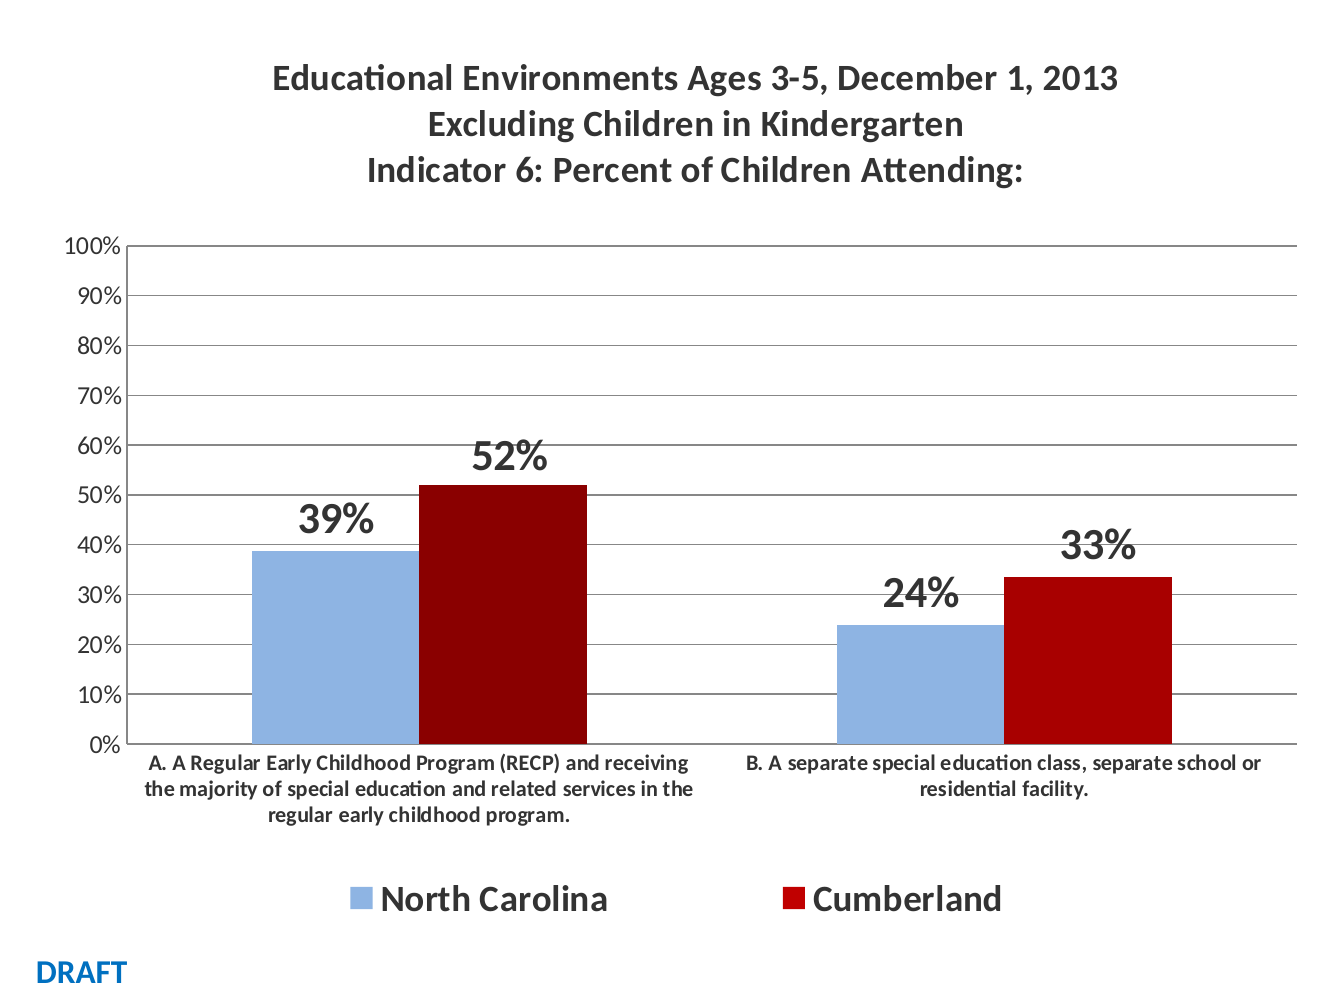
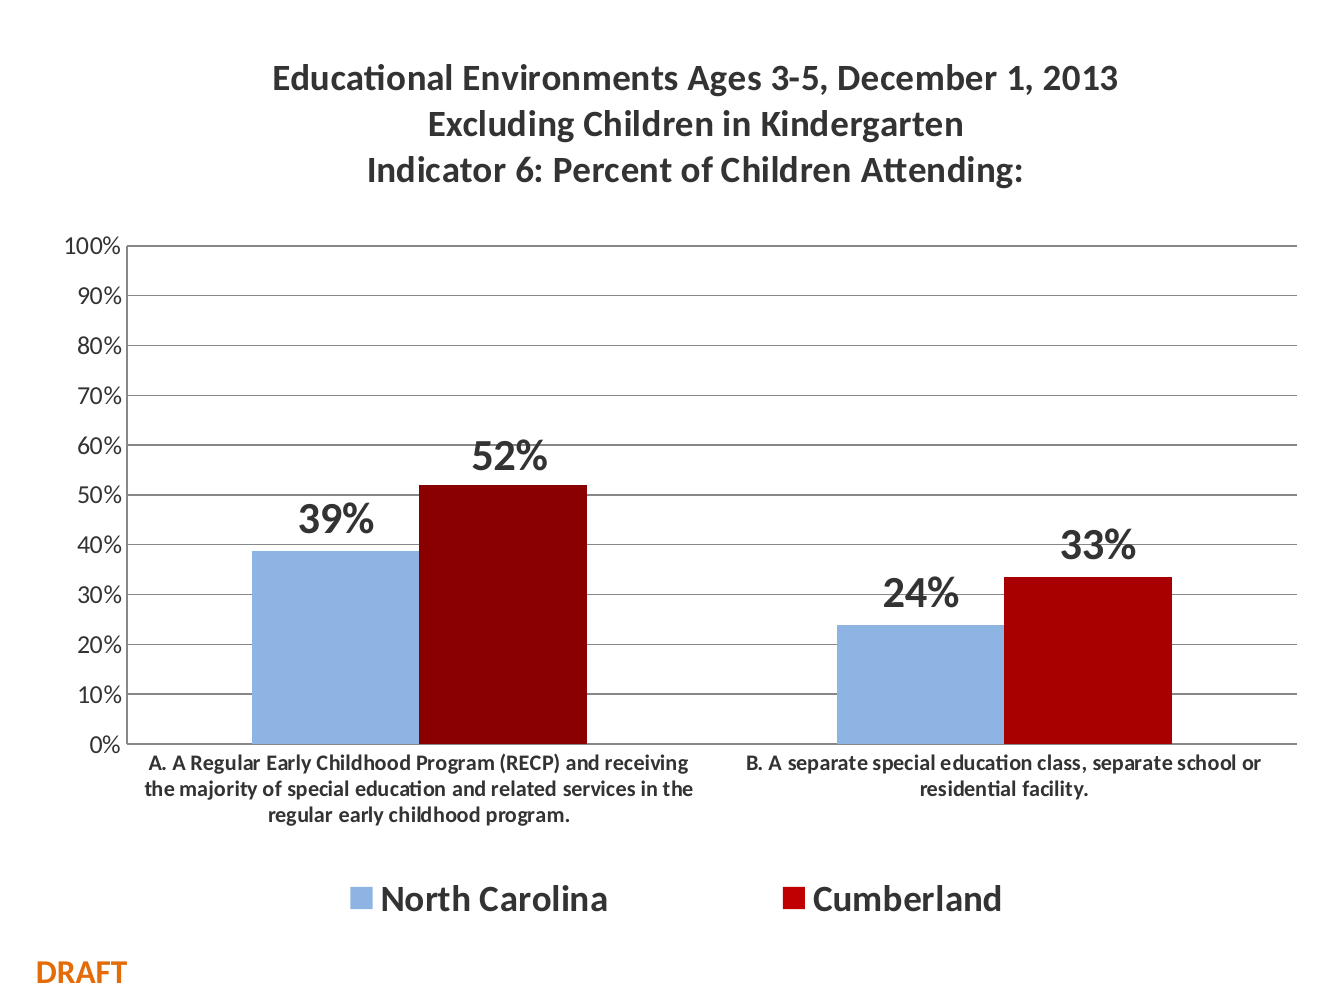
DRAFT colour: blue -> orange
